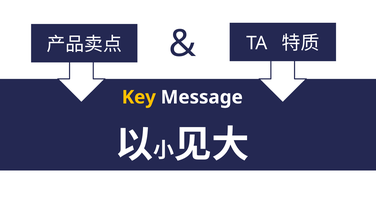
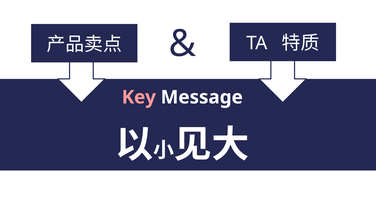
Key colour: yellow -> pink
